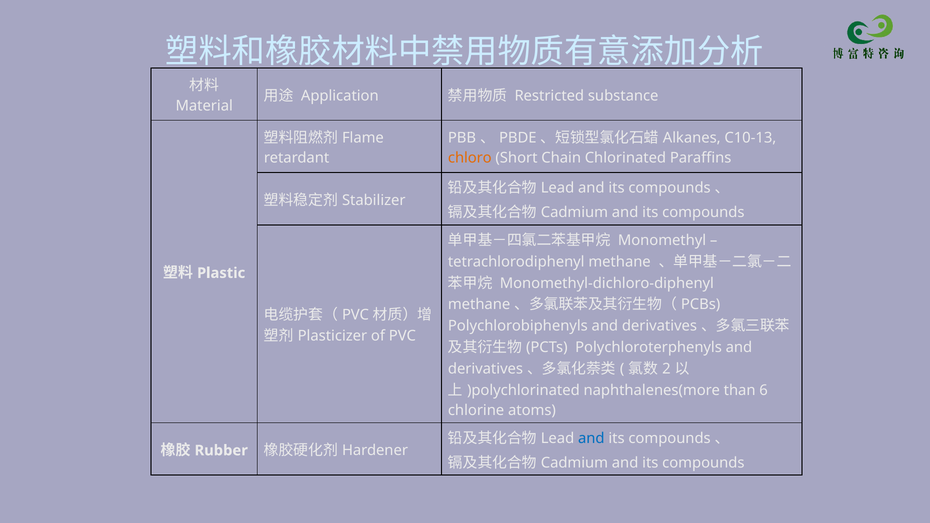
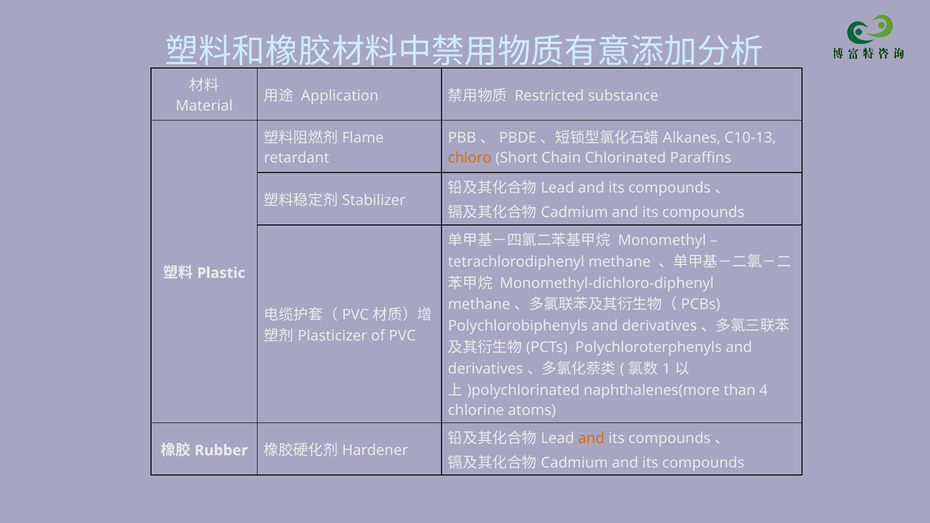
2: 2 -> 1
6: 6 -> 4
and at (591, 438) colour: blue -> orange
